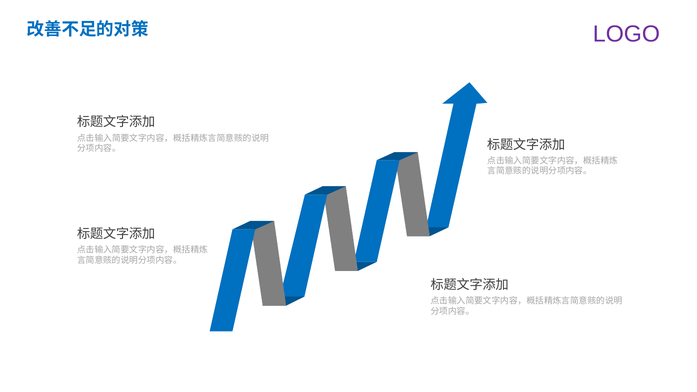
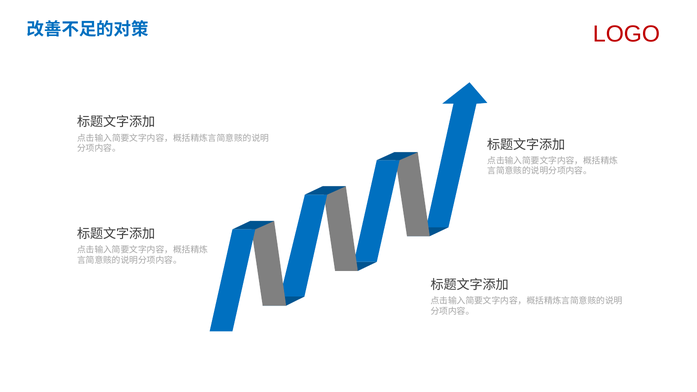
LOGO colour: purple -> red
